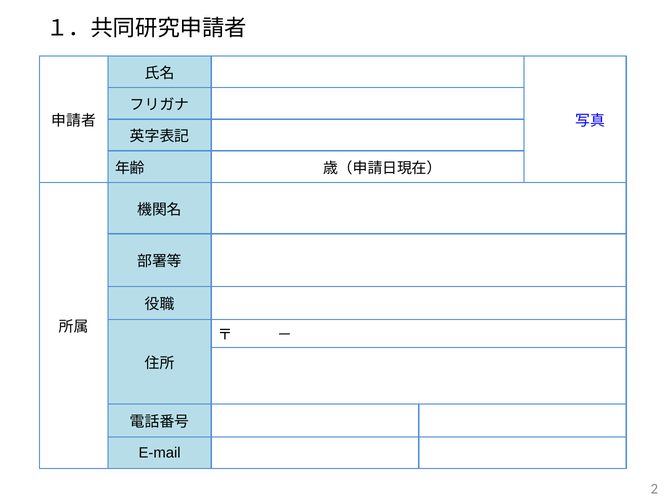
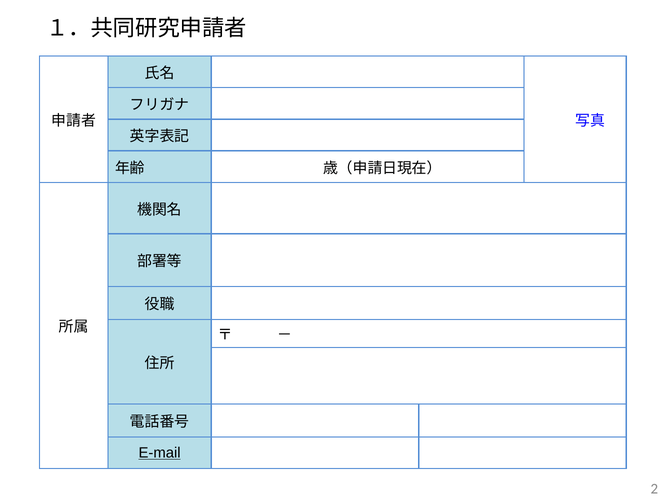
E-mail underline: none -> present
